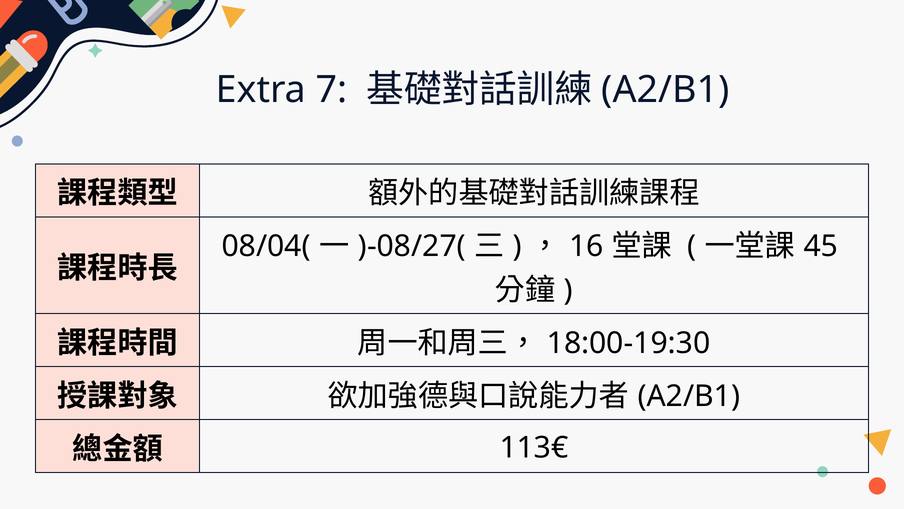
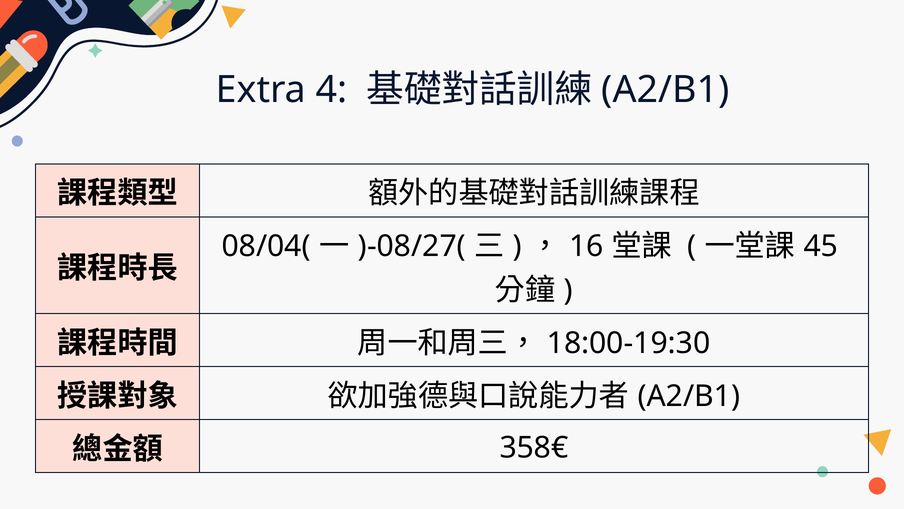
7: 7 -> 4
113€: 113€ -> 358€
